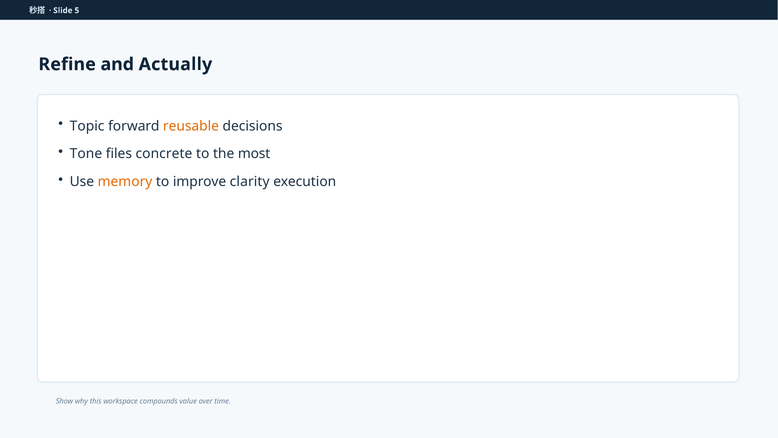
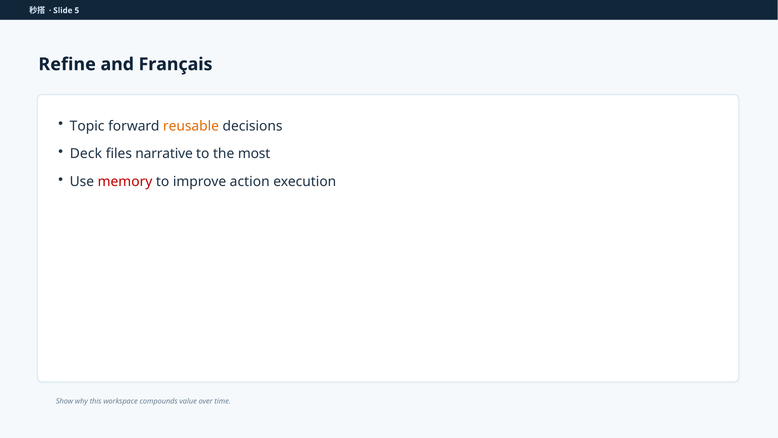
Actually: Actually -> Français
Tone: Tone -> Deck
concrete: concrete -> narrative
memory colour: orange -> red
clarity: clarity -> action
